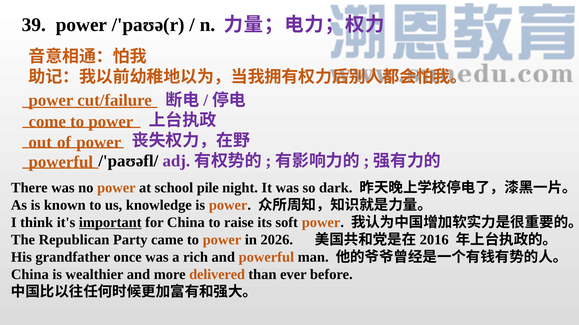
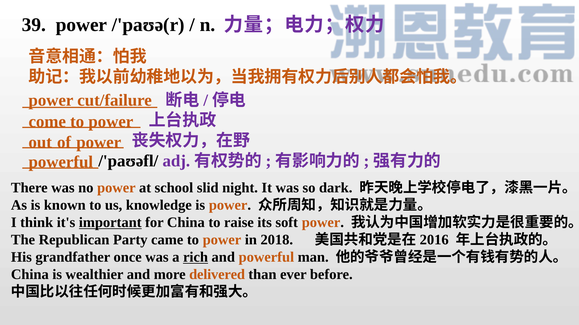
pile: pile -> slid
2026: 2026 -> 2018
rich underline: none -> present
